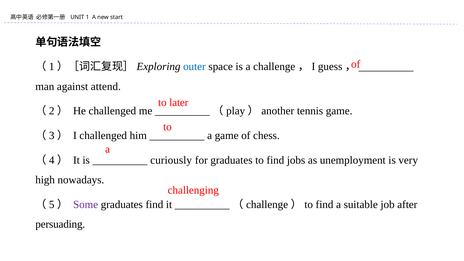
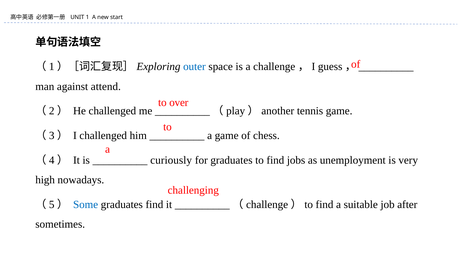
later: later -> over
Some colour: purple -> blue
persuading: persuading -> sometimes
